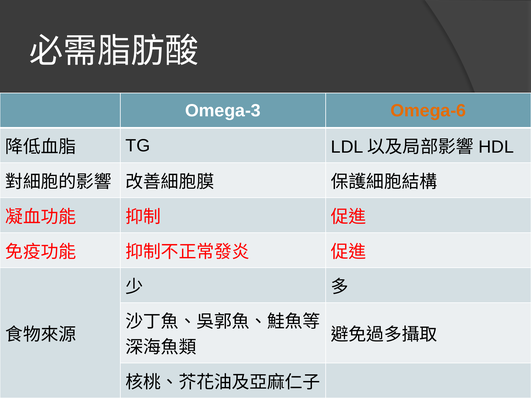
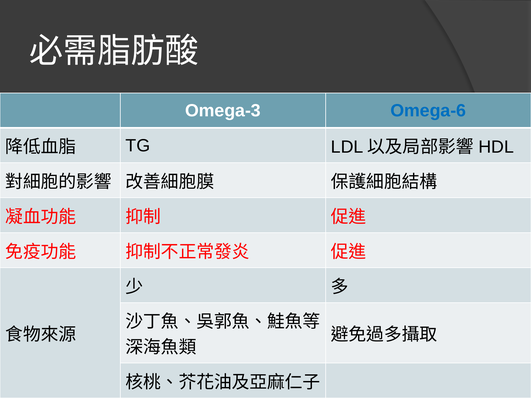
Omega-6 colour: orange -> blue
